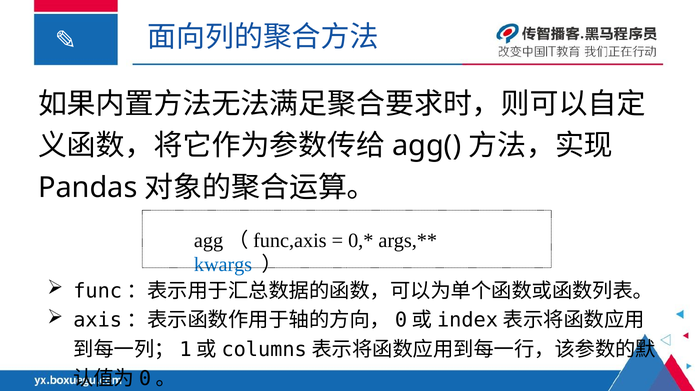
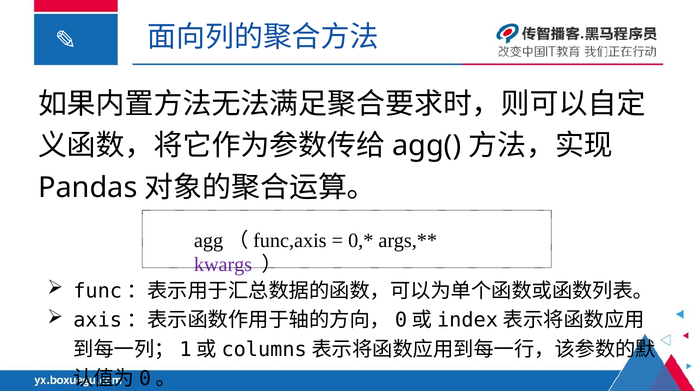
kwargs colour: blue -> purple
